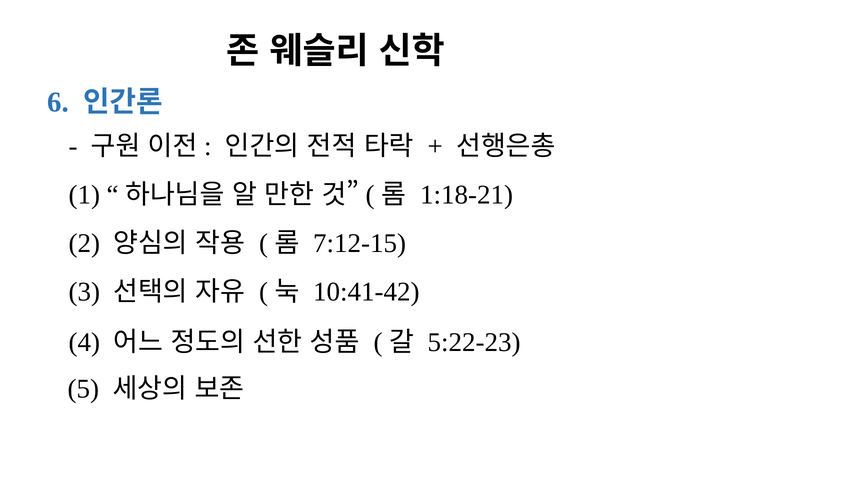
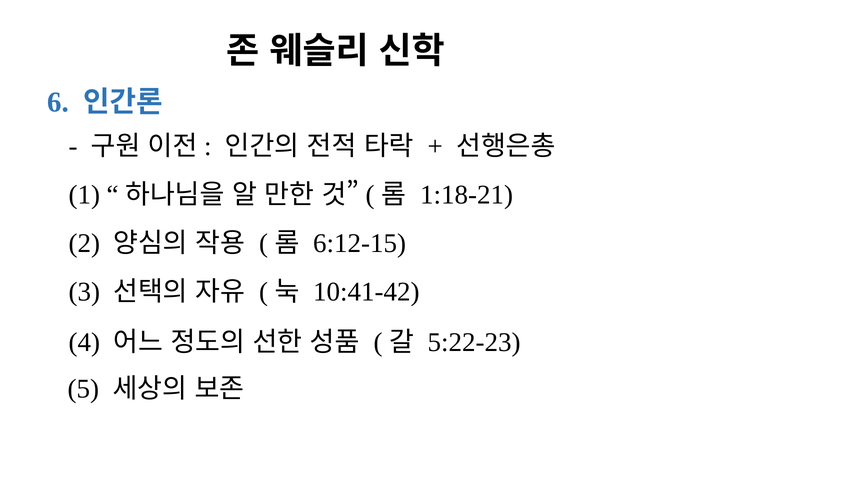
7:12-15: 7:12-15 -> 6:12-15
